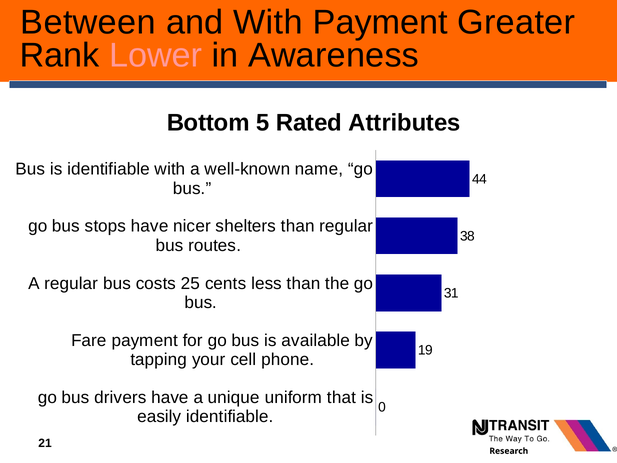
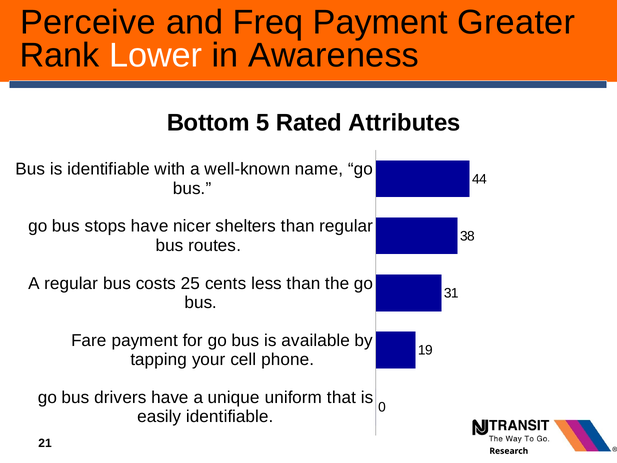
Between: Between -> Perceive
and With: With -> Freq
Lower colour: pink -> white
